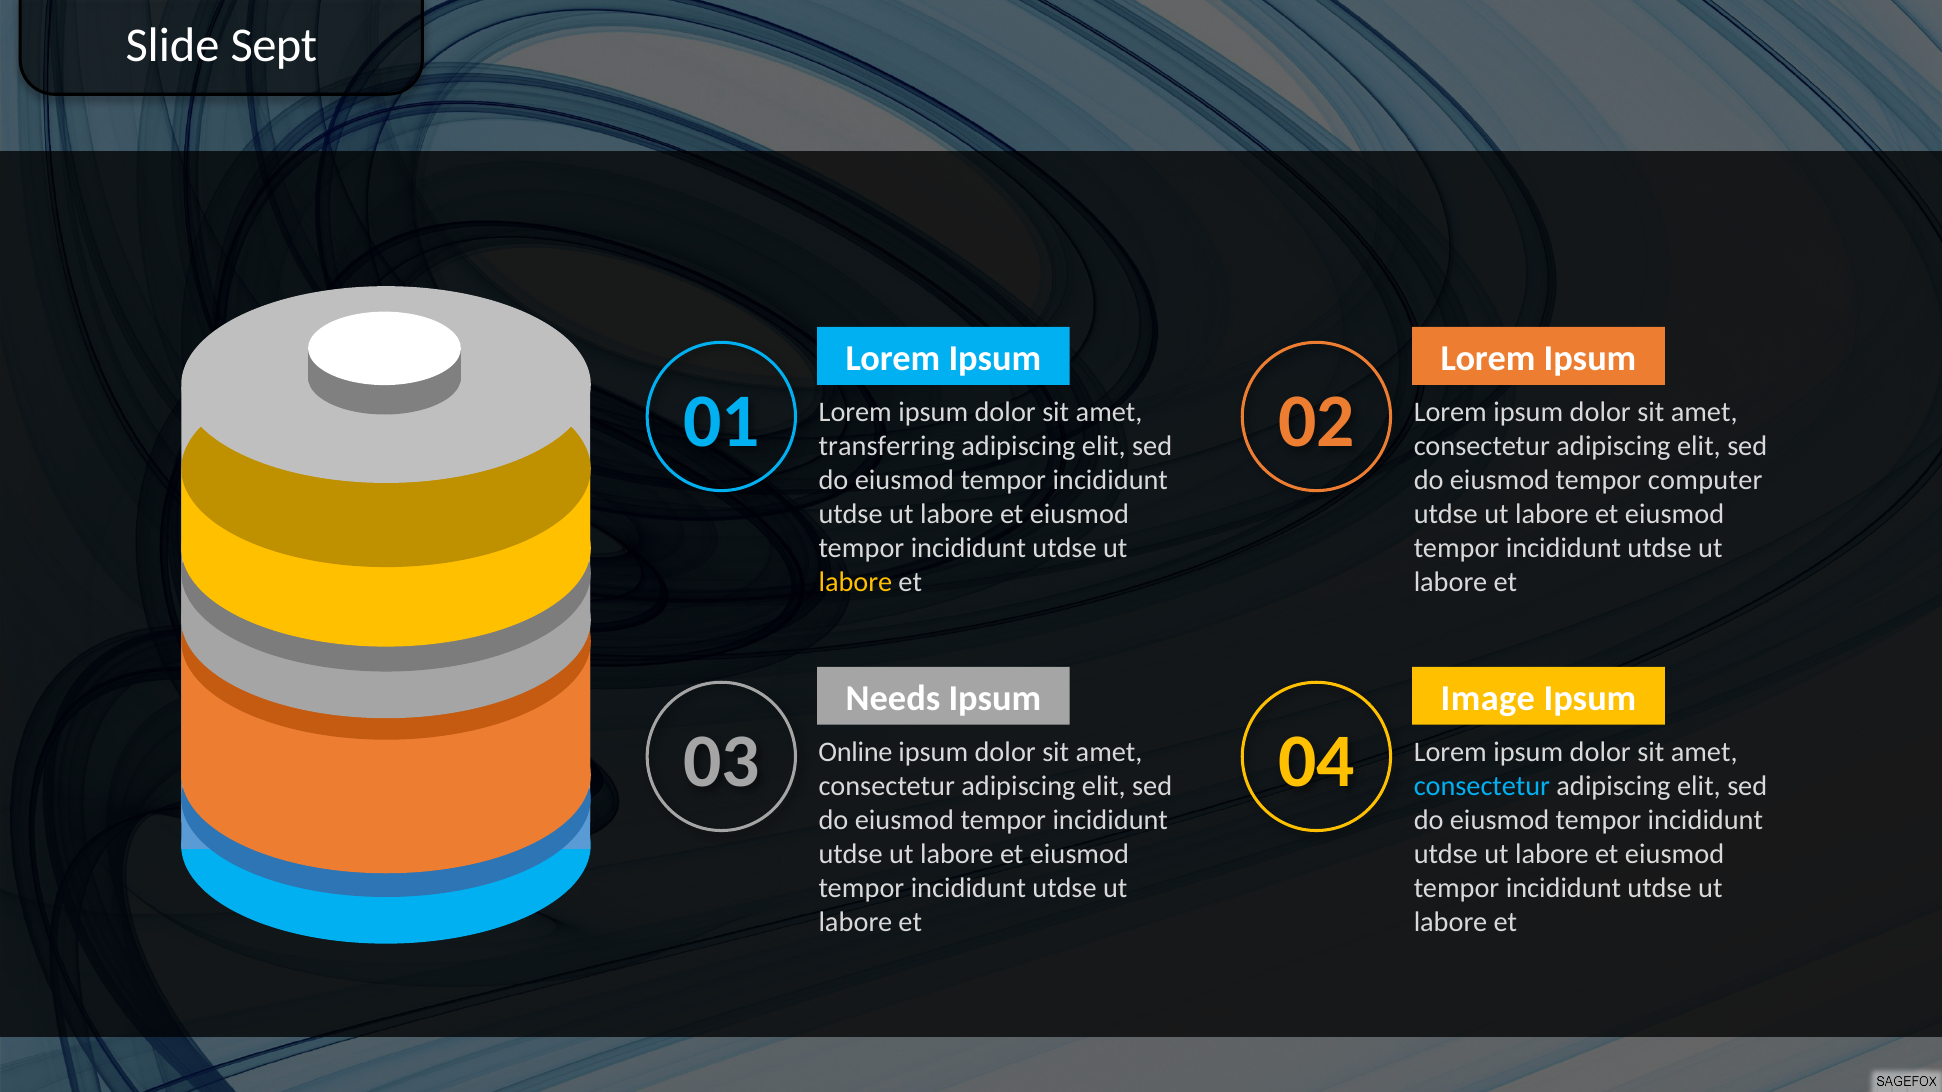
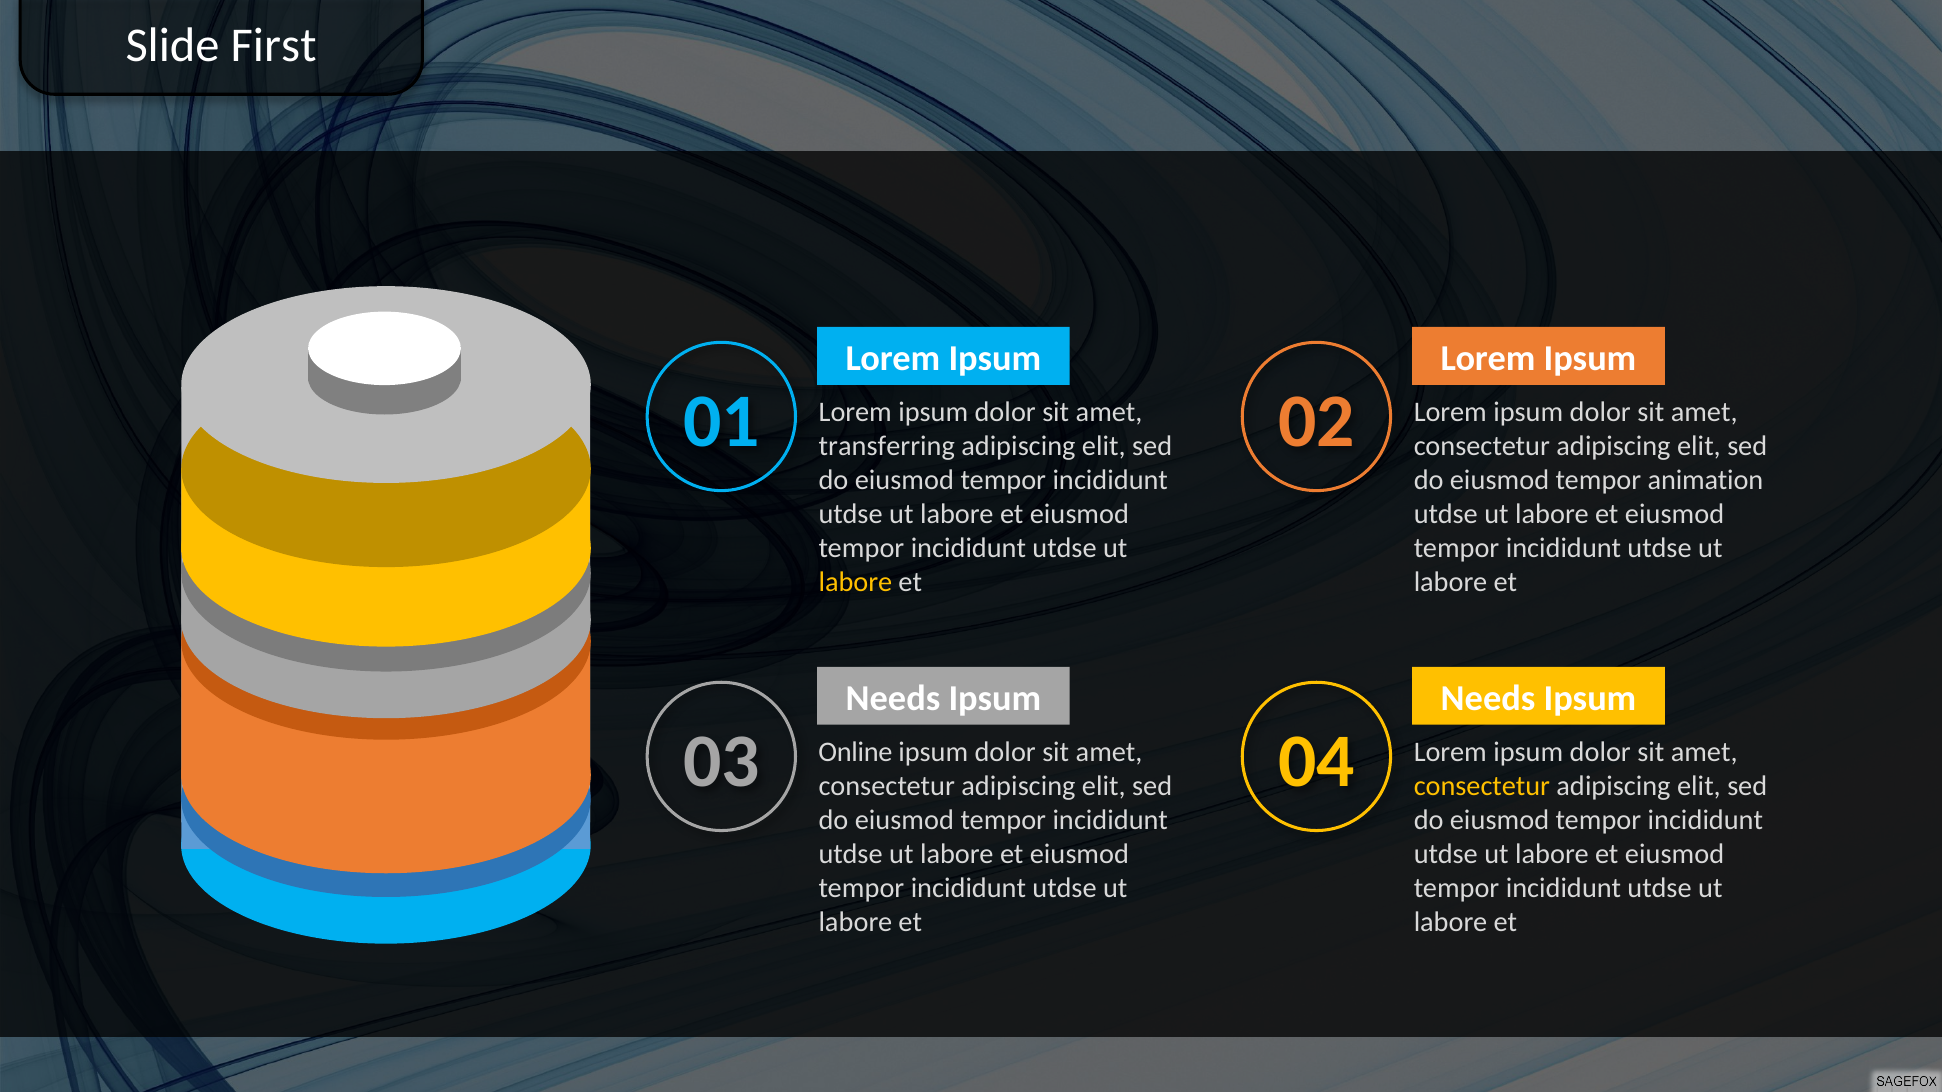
Sept: Sept -> First
computer: computer -> animation
Image at (1488, 699): Image -> Needs
consectetur at (1482, 786) colour: light blue -> yellow
